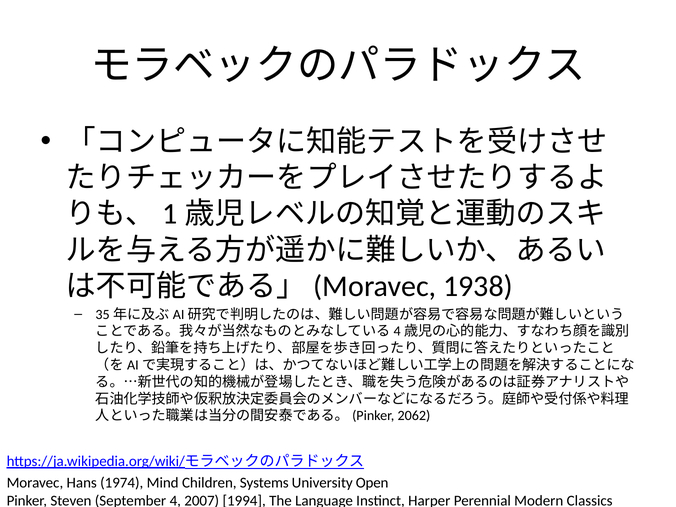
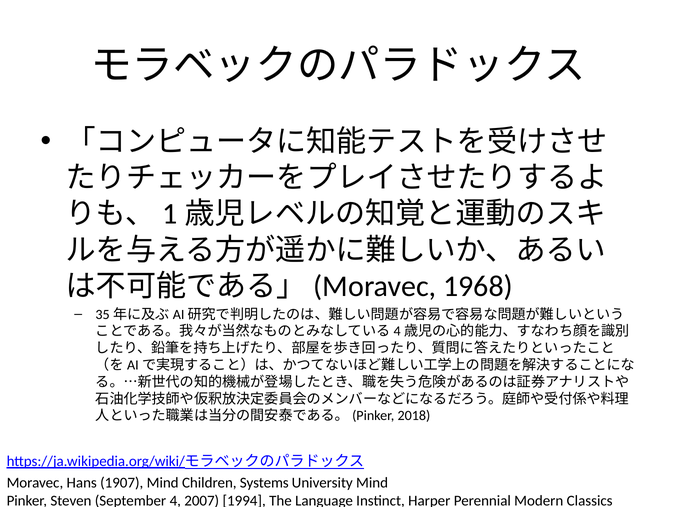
1938: 1938 -> 1968
2062: 2062 -> 2018
1974: 1974 -> 1907
University Open: Open -> Mind
